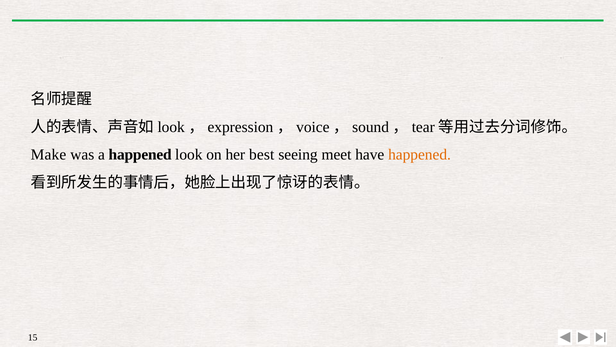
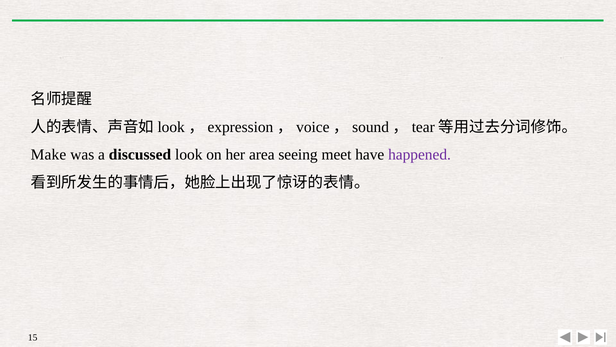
a happened: happened -> discussed
best: best -> area
happened at (420, 155) colour: orange -> purple
